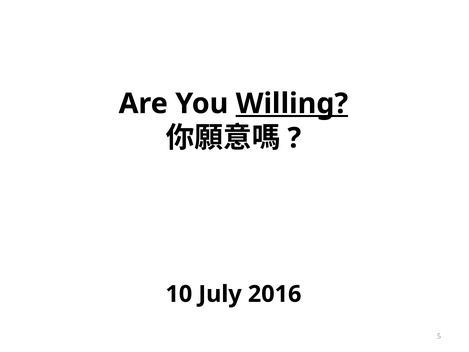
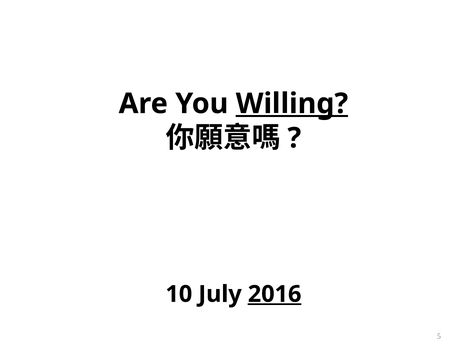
2016 underline: none -> present
